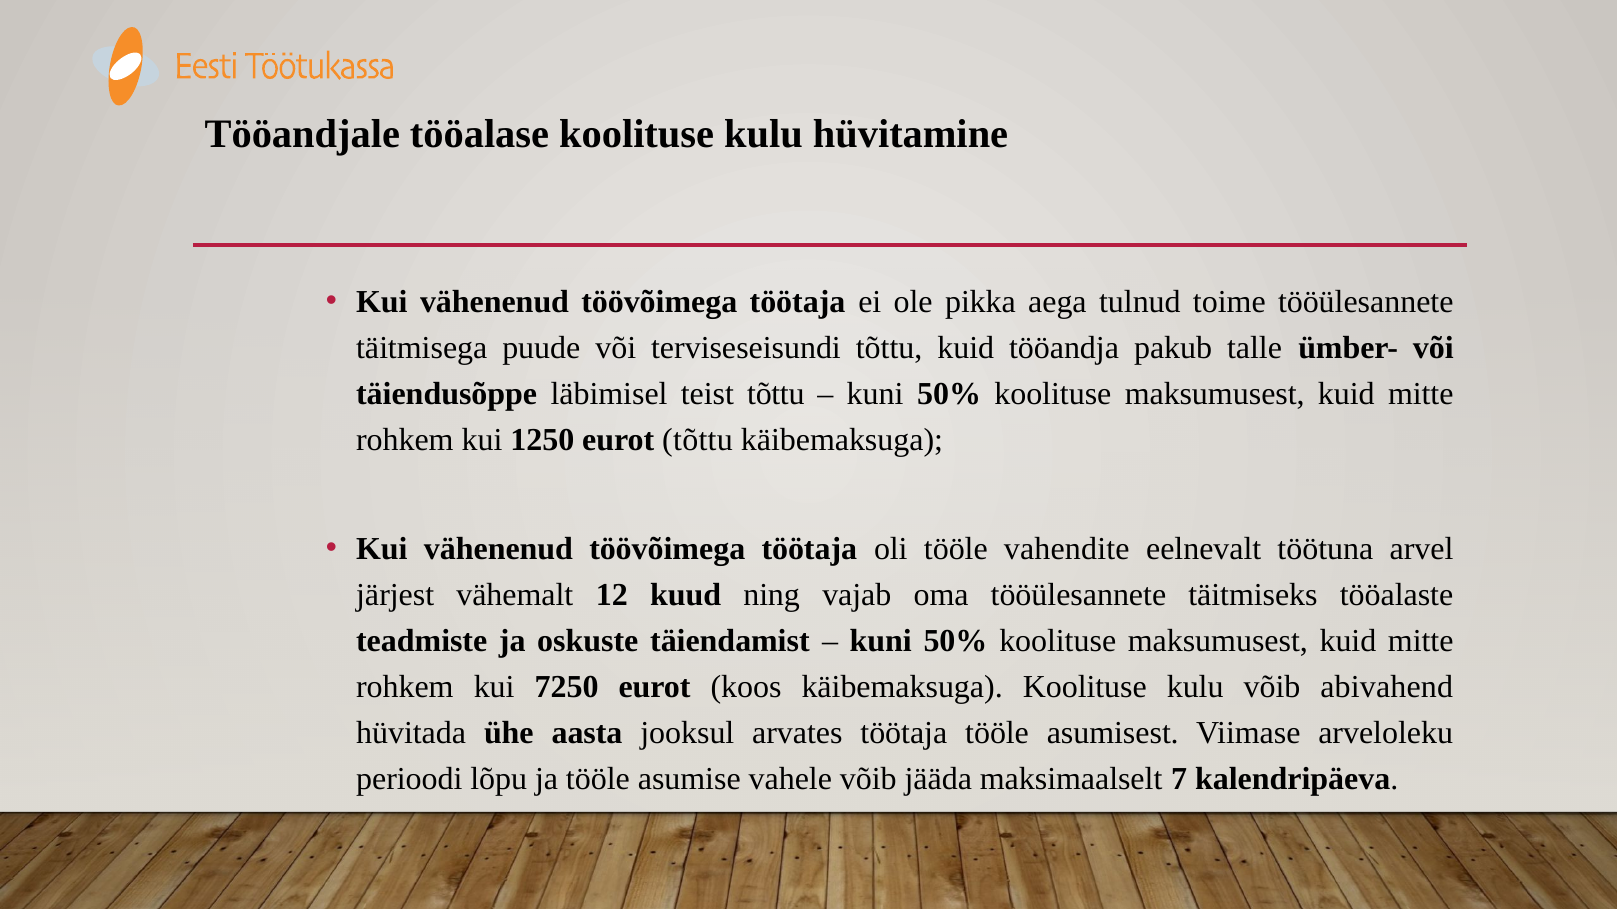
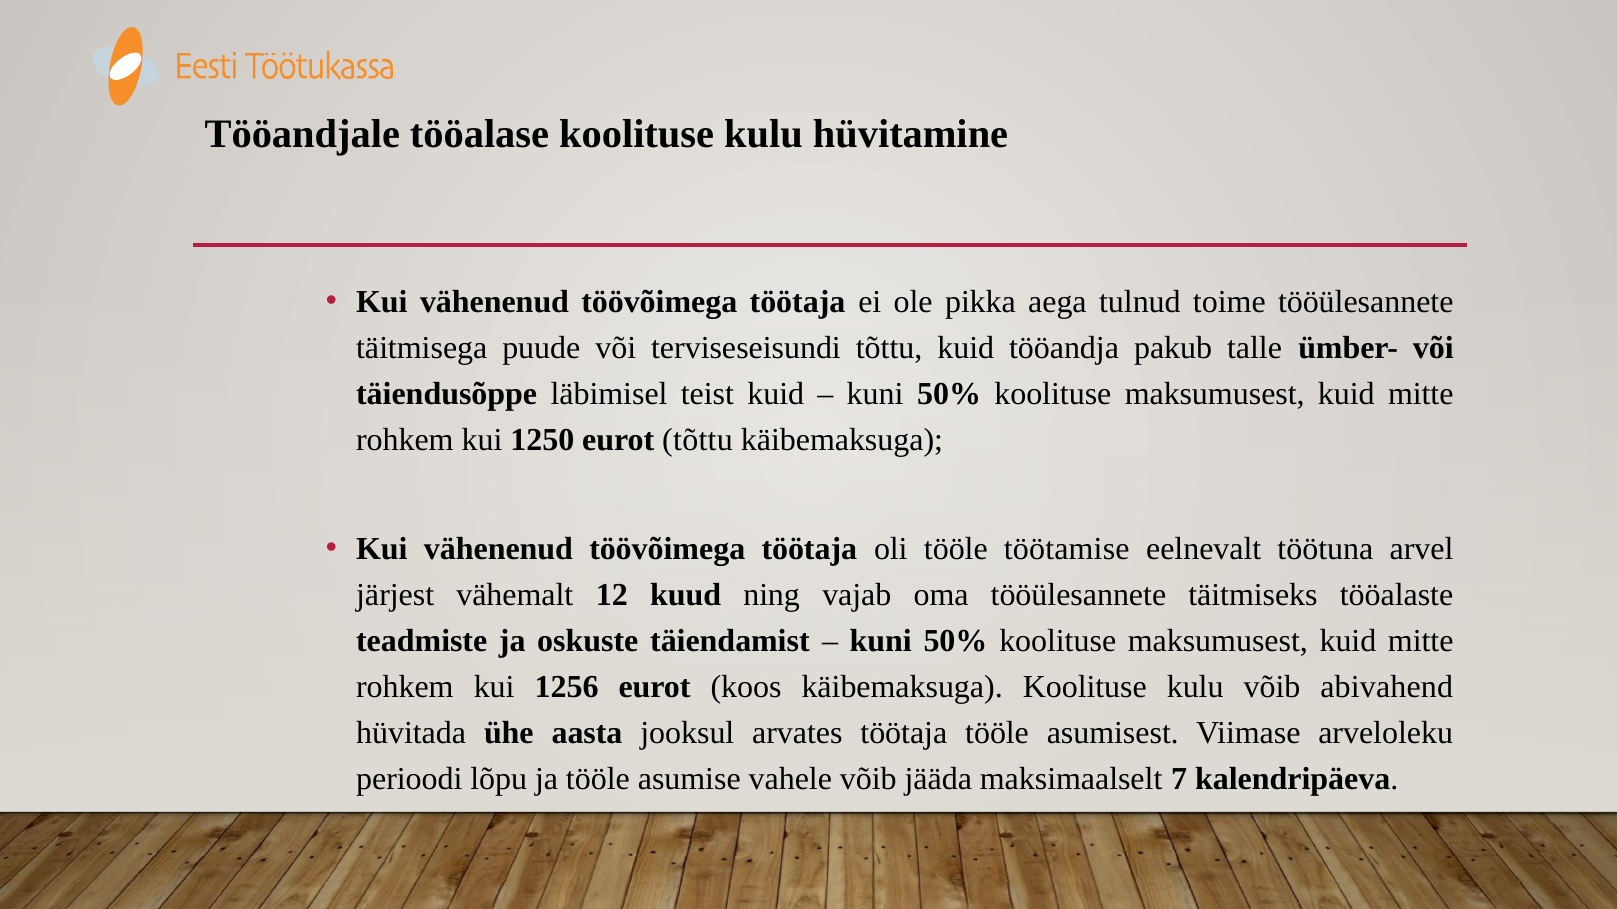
teist tõttu: tõttu -> kuid
vahendite: vahendite -> töötamise
7250: 7250 -> 1256
